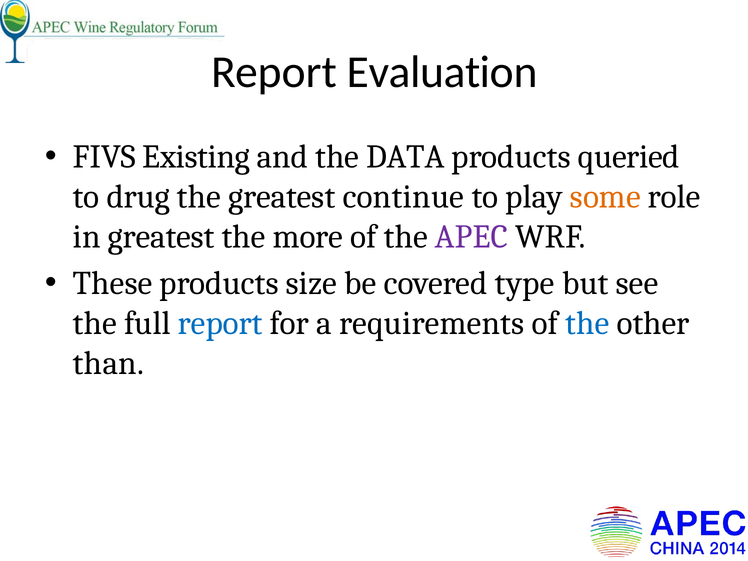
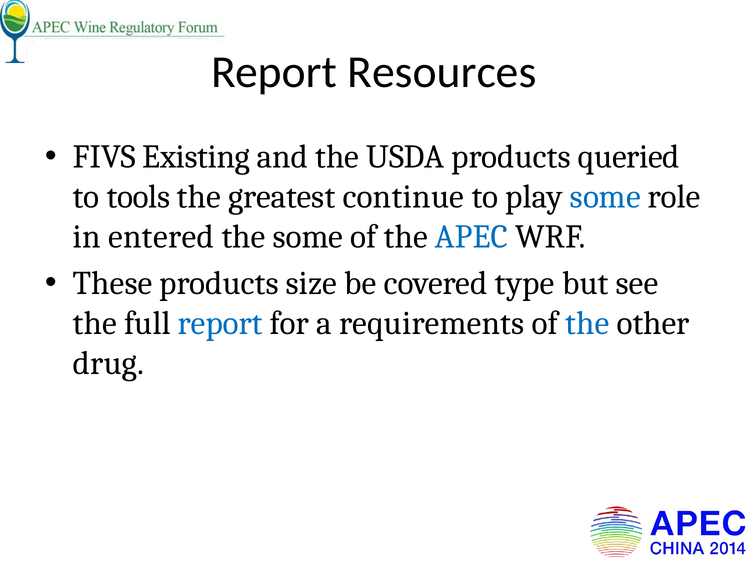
Evaluation: Evaluation -> Resources
DATA: DATA -> USDA
drug: drug -> tools
some at (605, 197) colour: orange -> blue
in greatest: greatest -> entered
the more: more -> some
APEC colour: purple -> blue
than: than -> drug
